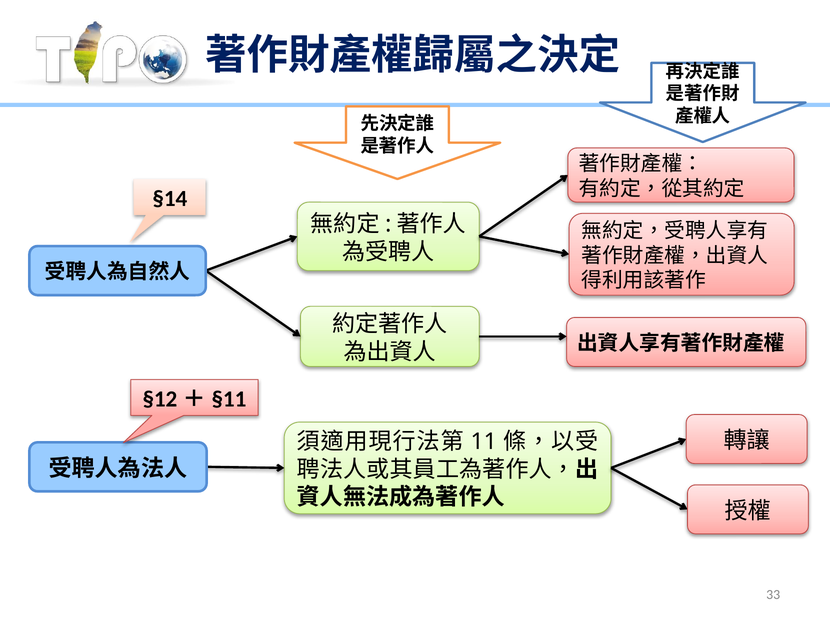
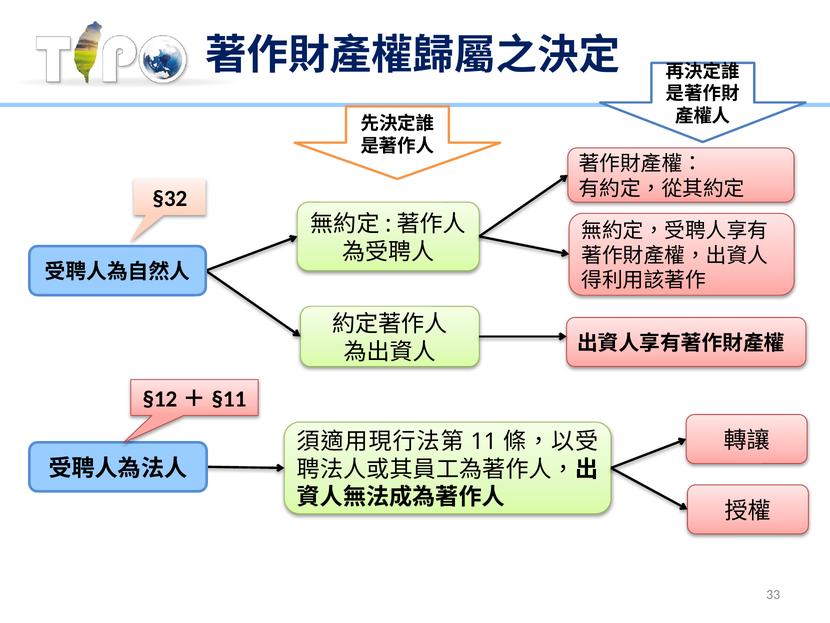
§14: §14 -> §32
